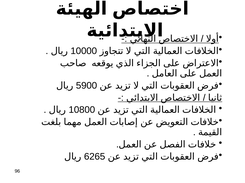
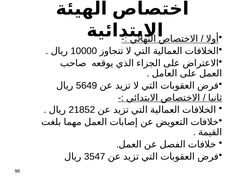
5900: 5900 -> 5649
10800: 10800 -> 21852
6265: 6265 -> 3547
